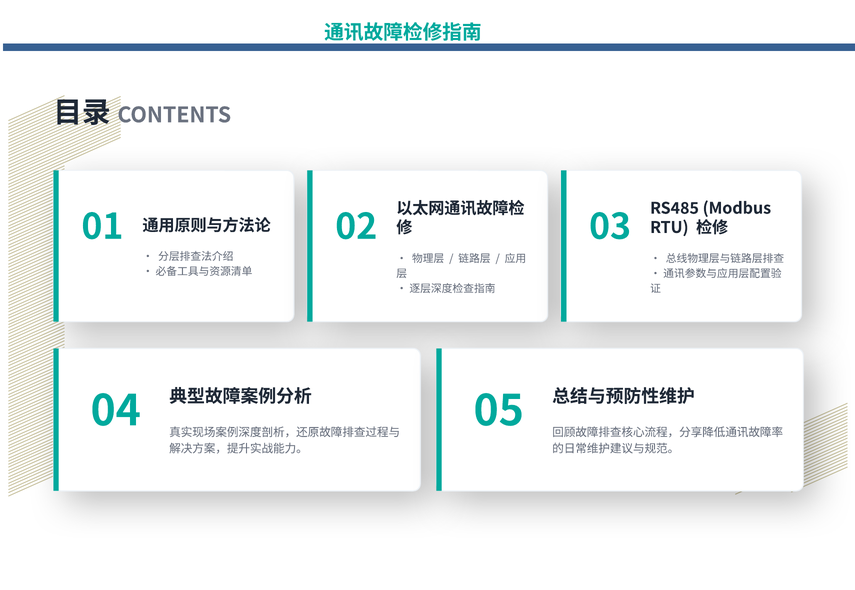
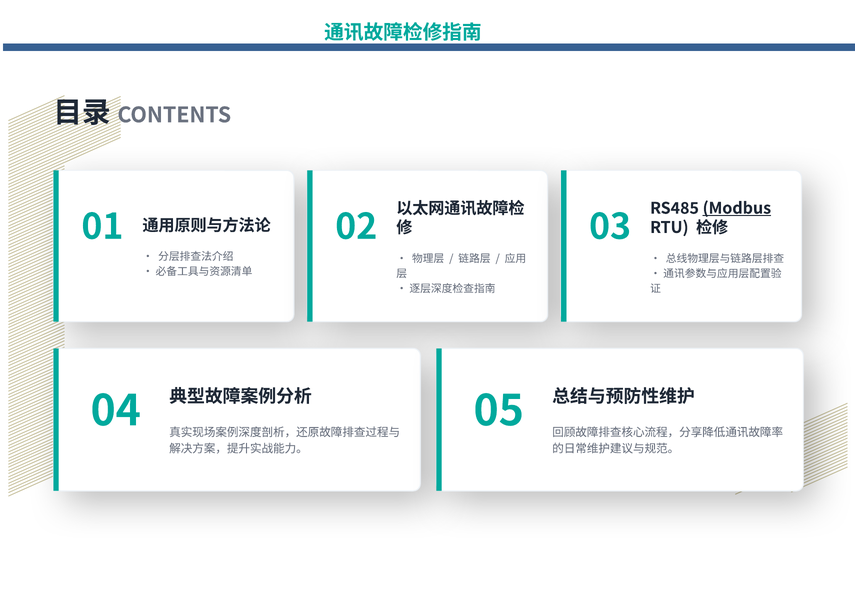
Modbus underline: none -> present
